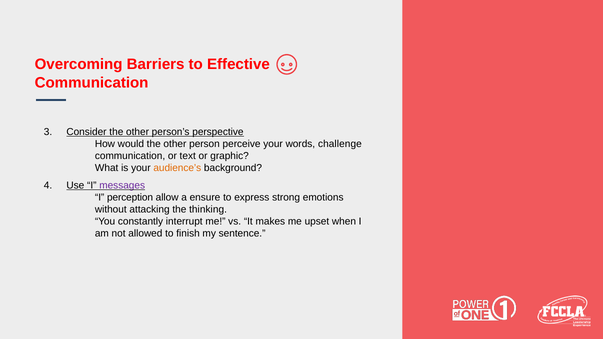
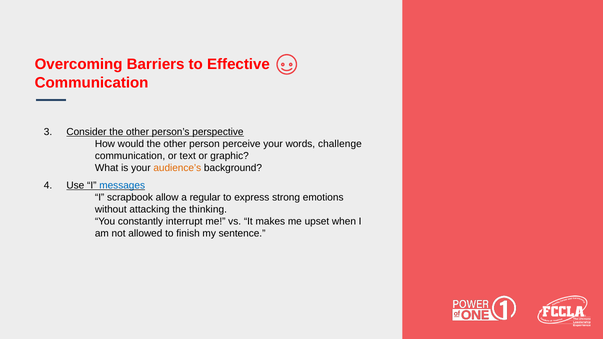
messages colour: purple -> blue
perception: perception -> scrapbook
ensure: ensure -> regular
